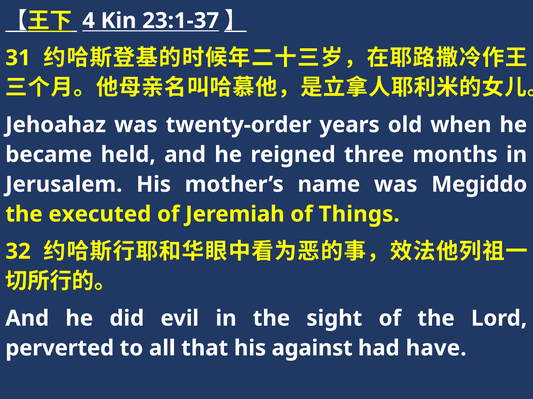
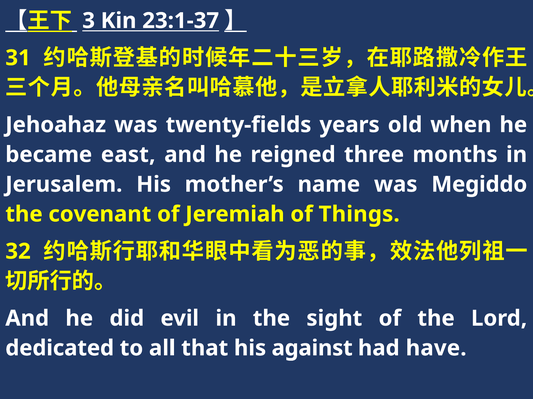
4: 4 -> 3
twenty-order: twenty-order -> twenty-fields
held: held -> east
executed: executed -> covenant
perverted: perverted -> dedicated
